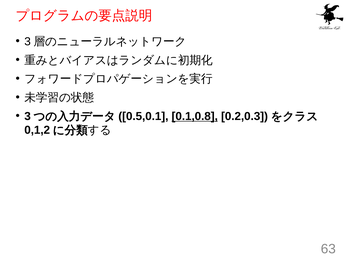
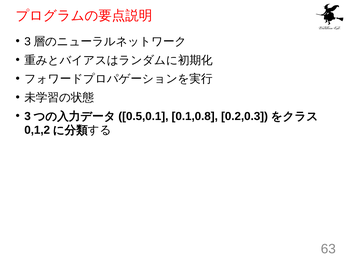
0.1,0.8 underline: present -> none
